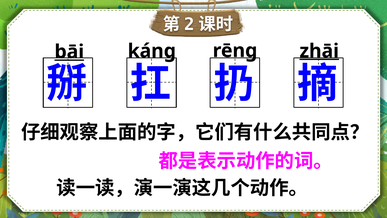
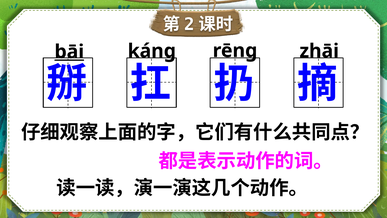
zhāi underline: present -> none
